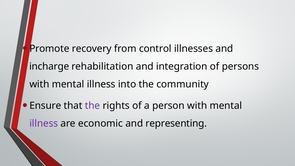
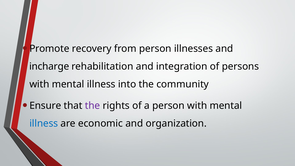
from control: control -> person
illness at (44, 123) colour: purple -> blue
representing: representing -> organization
